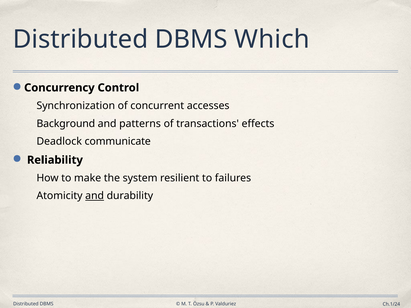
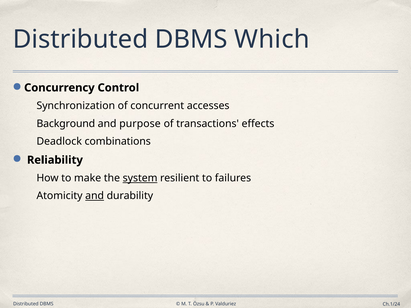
patterns: patterns -> purpose
communicate: communicate -> combinations
system underline: none -> present
